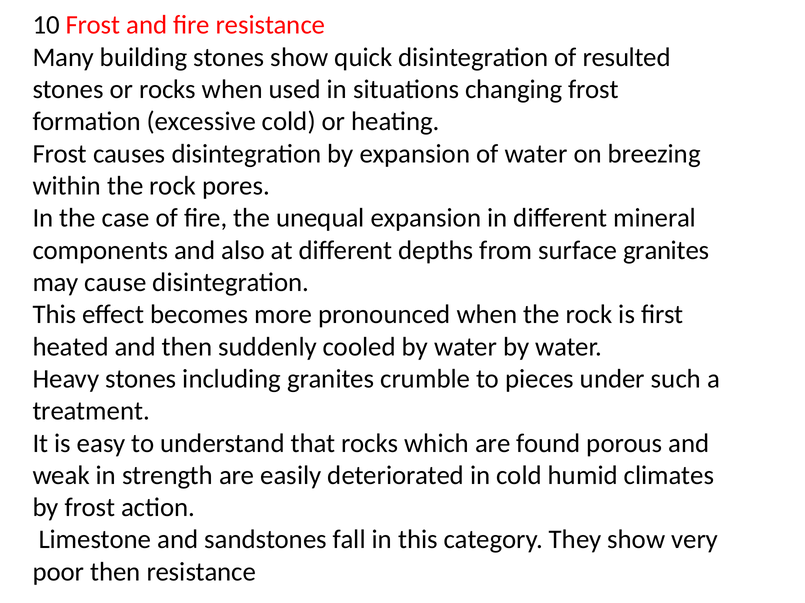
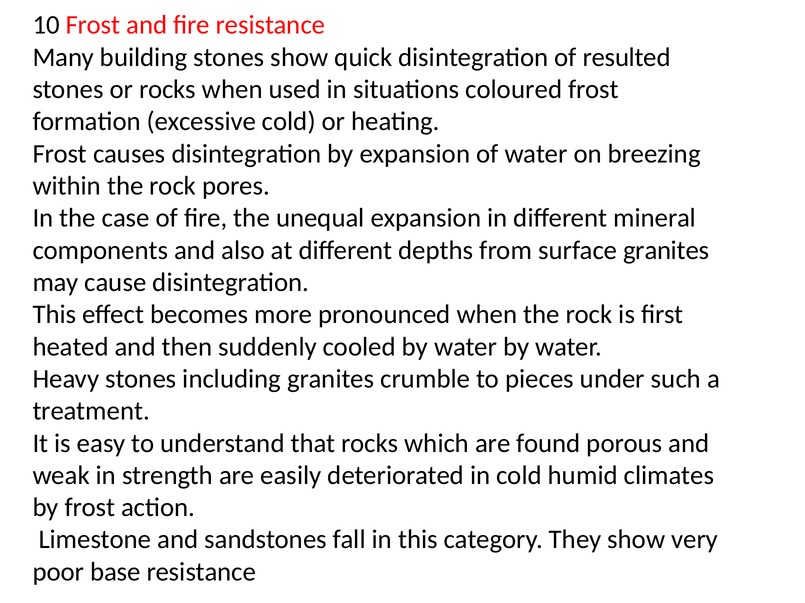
changing: changing -> coloured
poor then: then -> base
